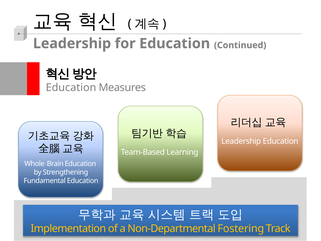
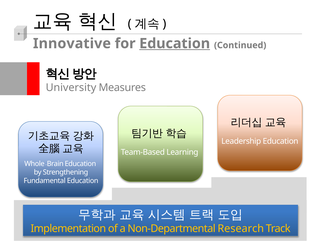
Leadership at (72, 43): Leadership -> Innovative
Education at (175, 43) underline: none -> present
Education at (71, 87): Education -> University
Fostering: Fostering -> Research
